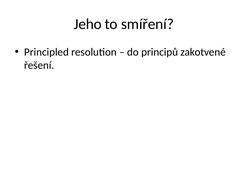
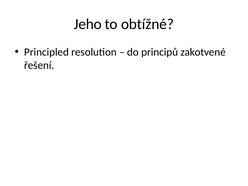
smíření: smíření -> obtížné
